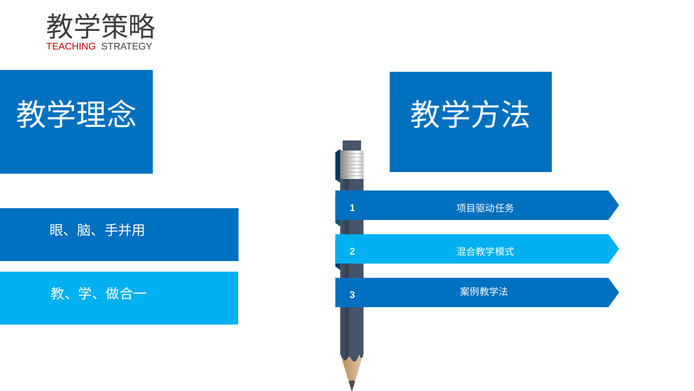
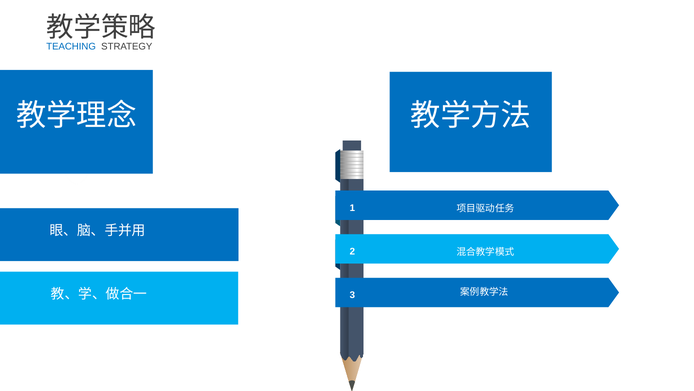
TEACHING colour: red -> blue
